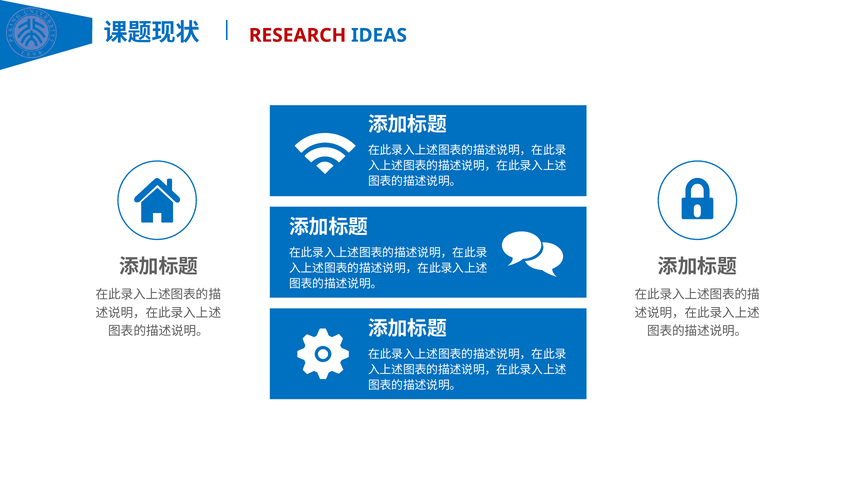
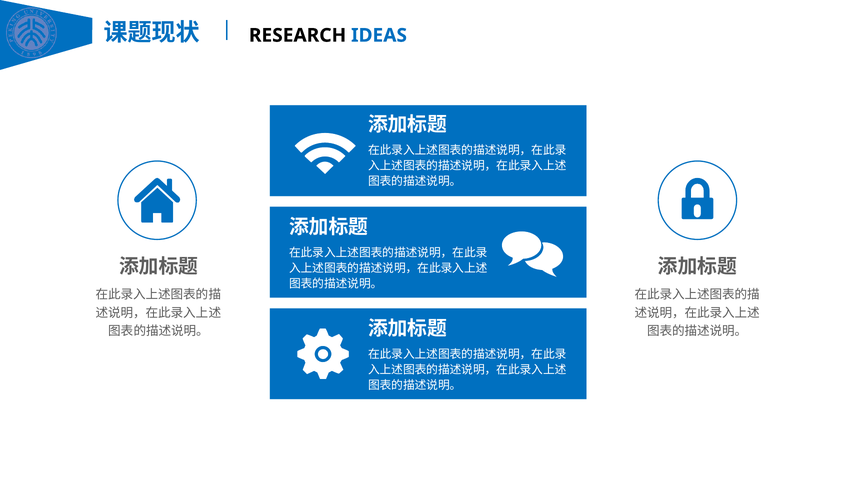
RESEARCH colour: red -> black
